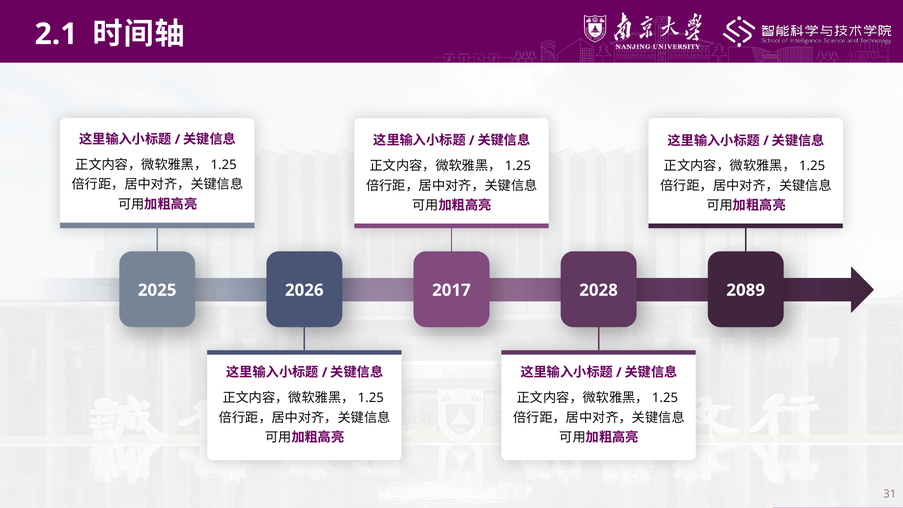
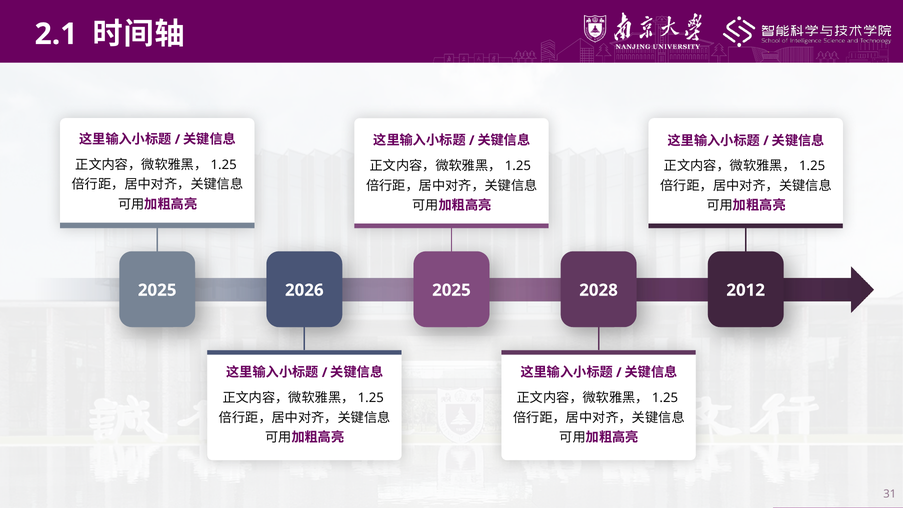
2026 2017: 2017 -> 2025
2089: 2089 -> 2012
